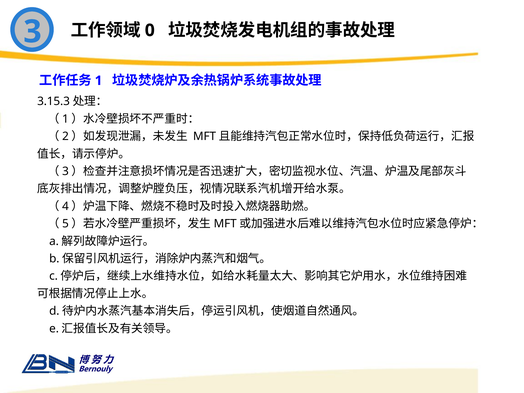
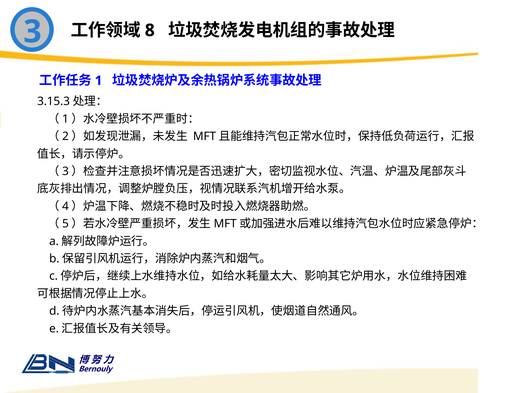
0: 0 -> 8
